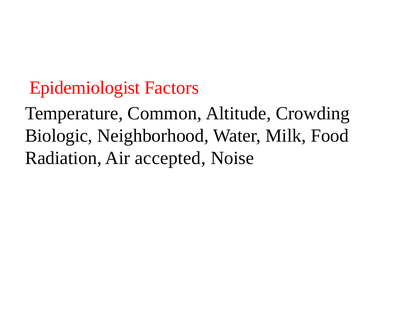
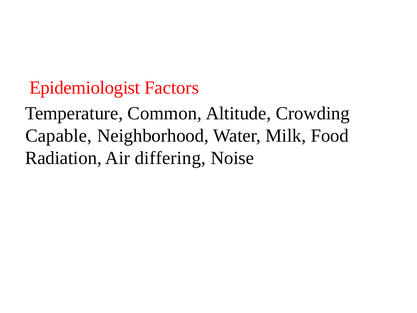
Biologic: Biologic -> Capable
accepted: accepted -> differing
